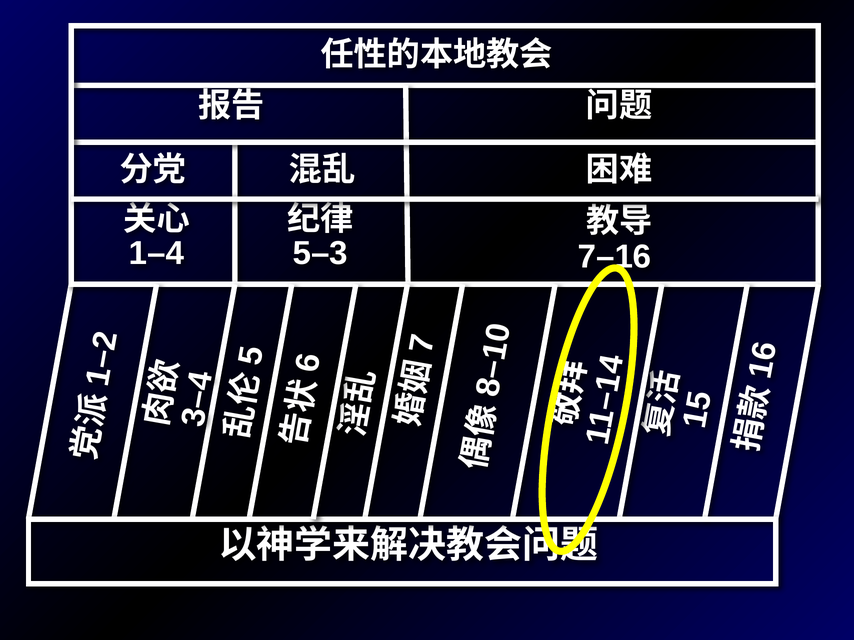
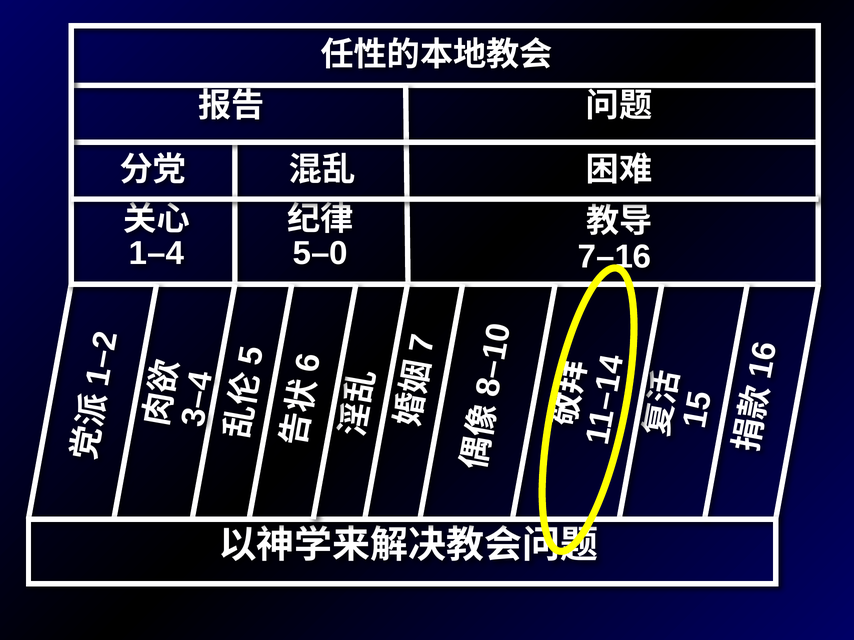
5–3: 5–3 -> 5–0
